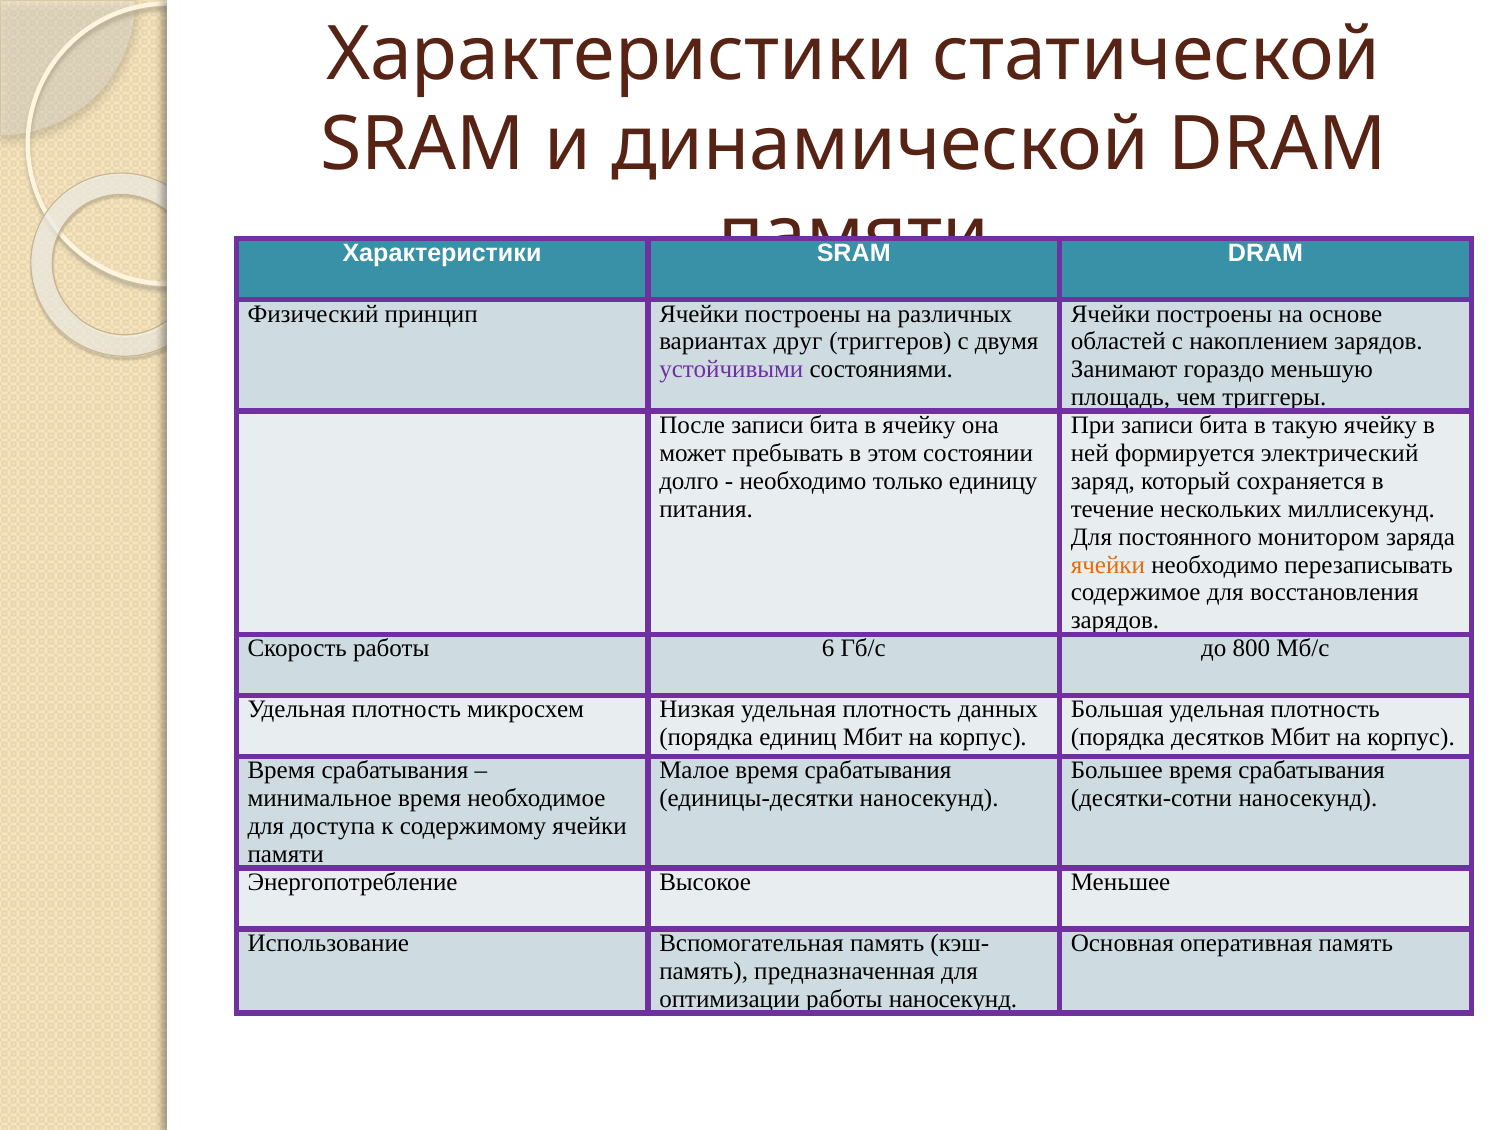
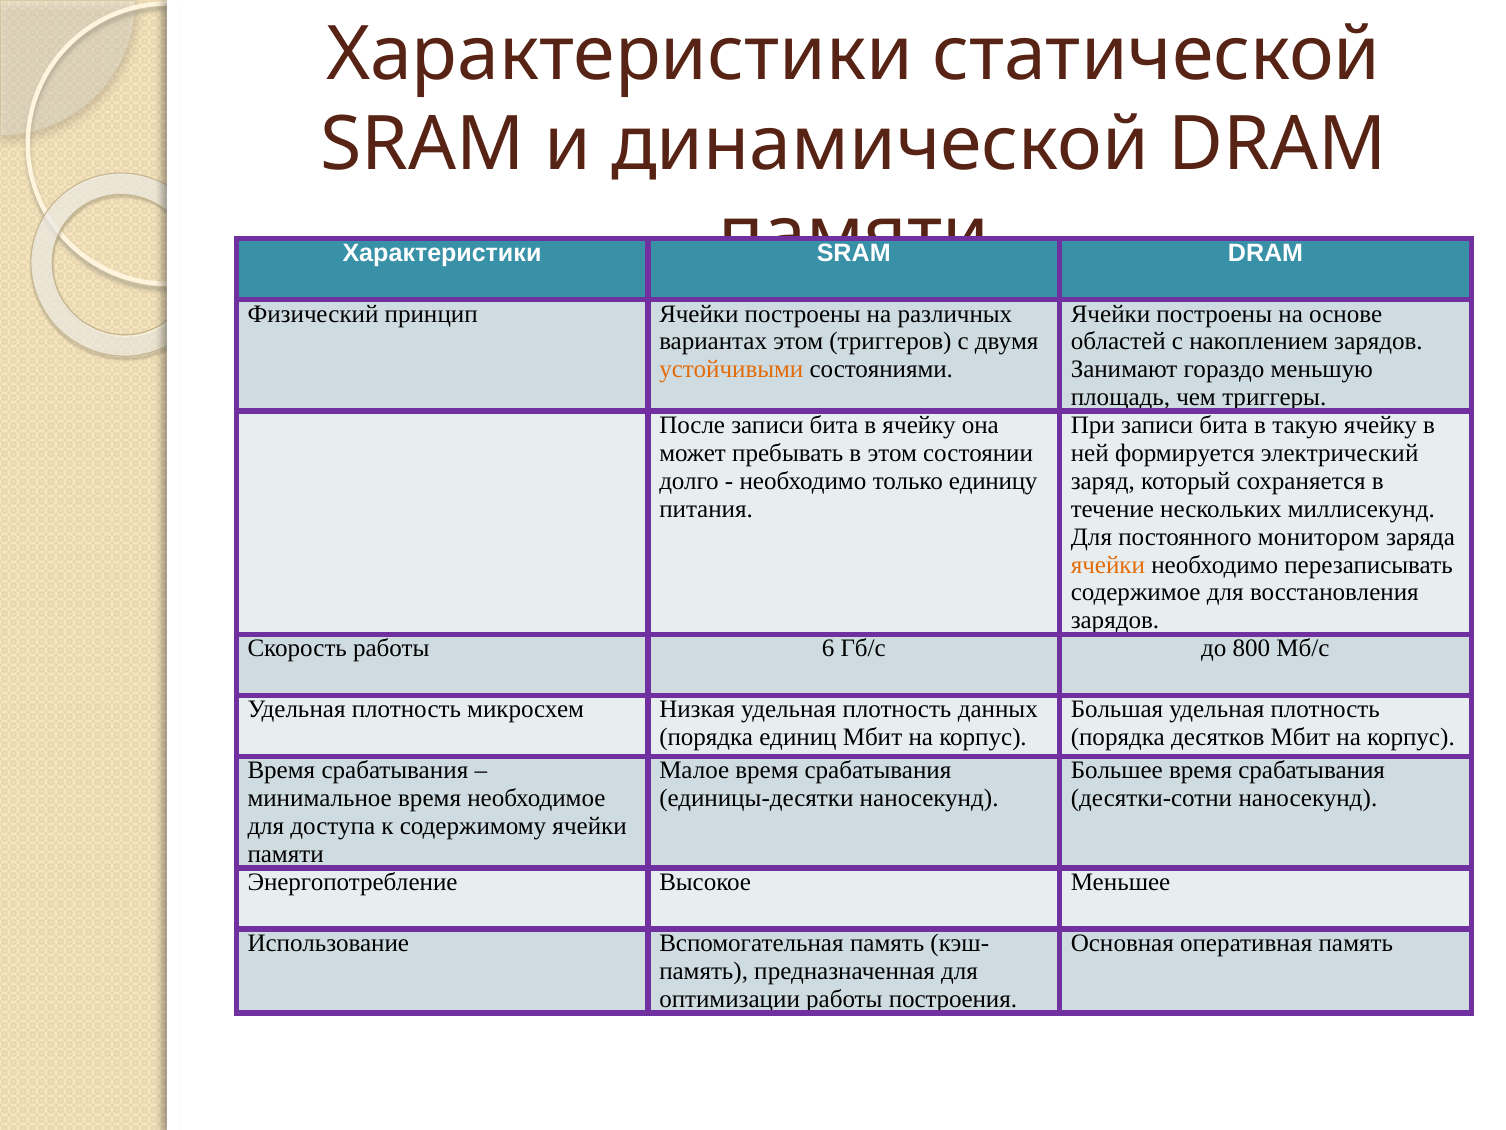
вариантах друг: друг -> этом
устойчивыми colour: purple -> orange
работы наносекунд: наносекунд -> построения
